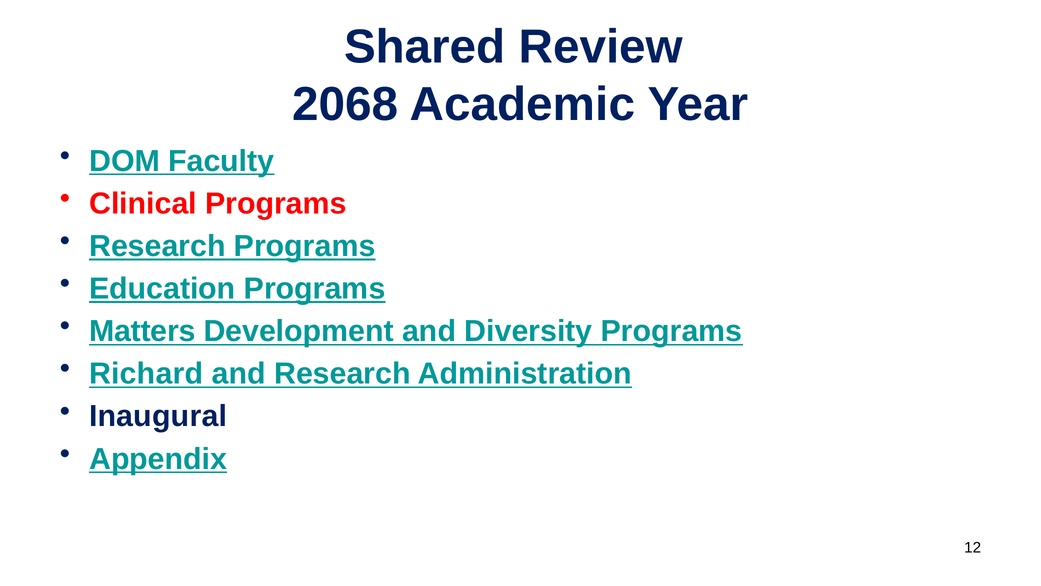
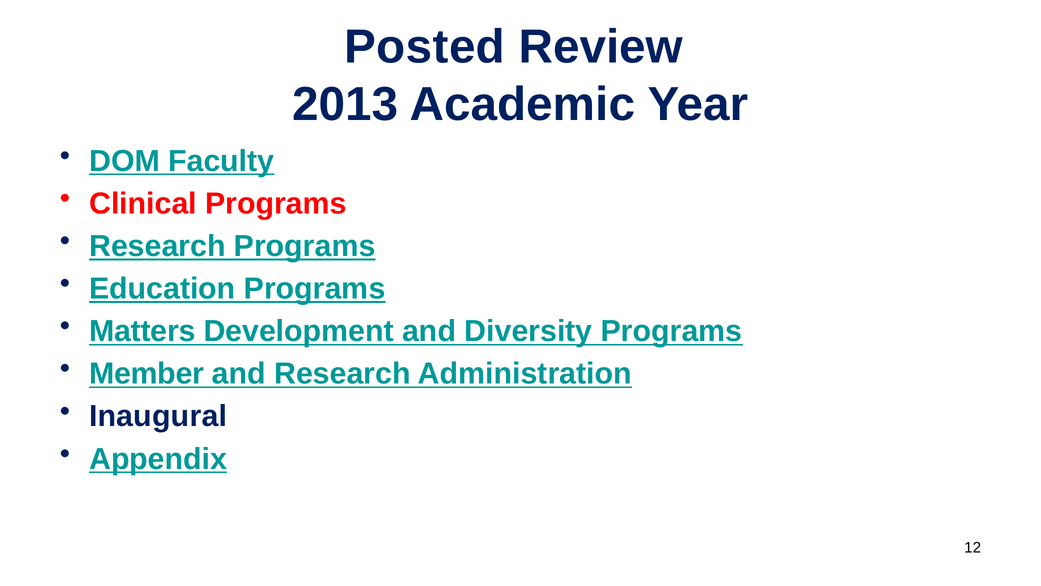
Shared: Shared -> Posted
2068: 2068 -> 2013
Richard: Richard -> Member
